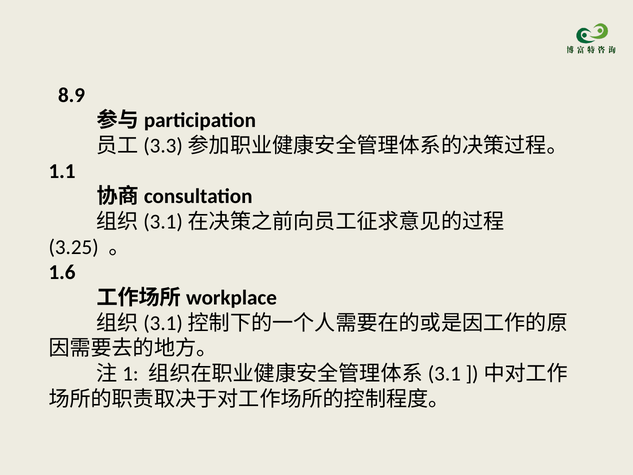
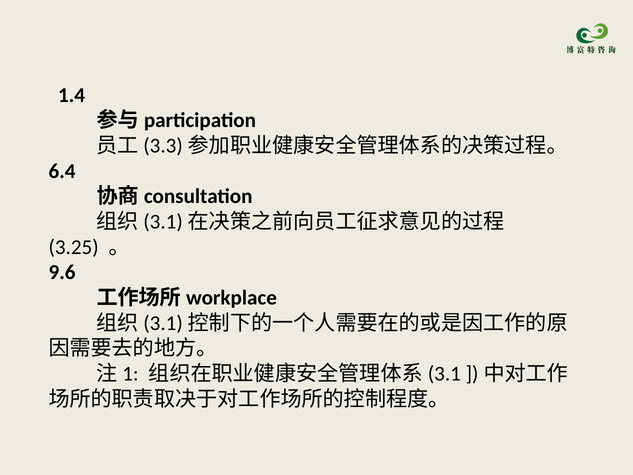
8.9: 8.9 -> 1.4
1.1: 1.1 -> 6.4
1.6: 1.6 -> 9.6
